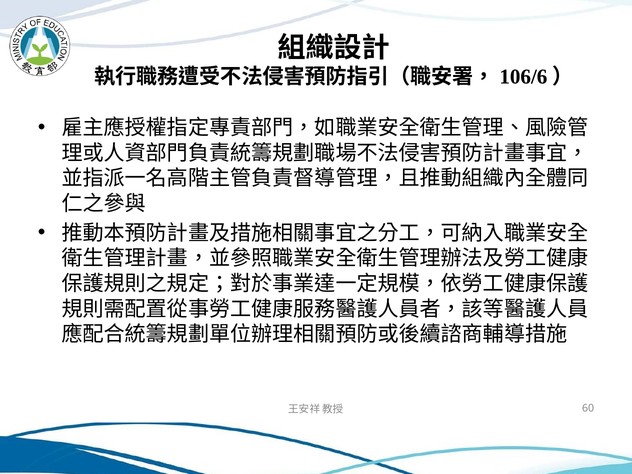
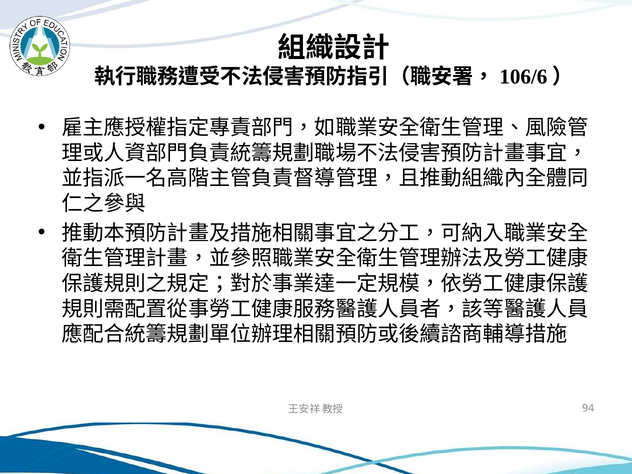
60: 60 -> 94
